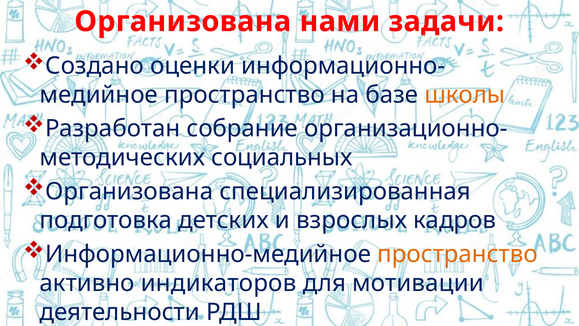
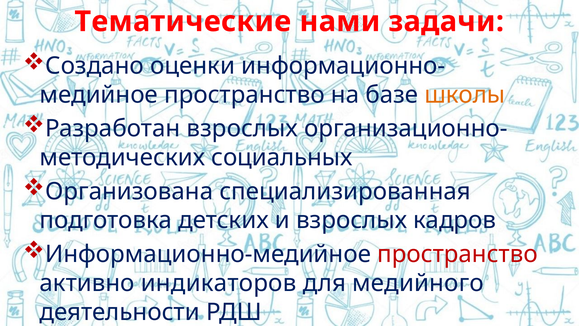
Организована at (183, 22): Организована -> Тематические
Разработан собрание: собрание -> взрослых
пространство at (458, 254) colour: orange -> red
мотивации: мотивации -> медийного
